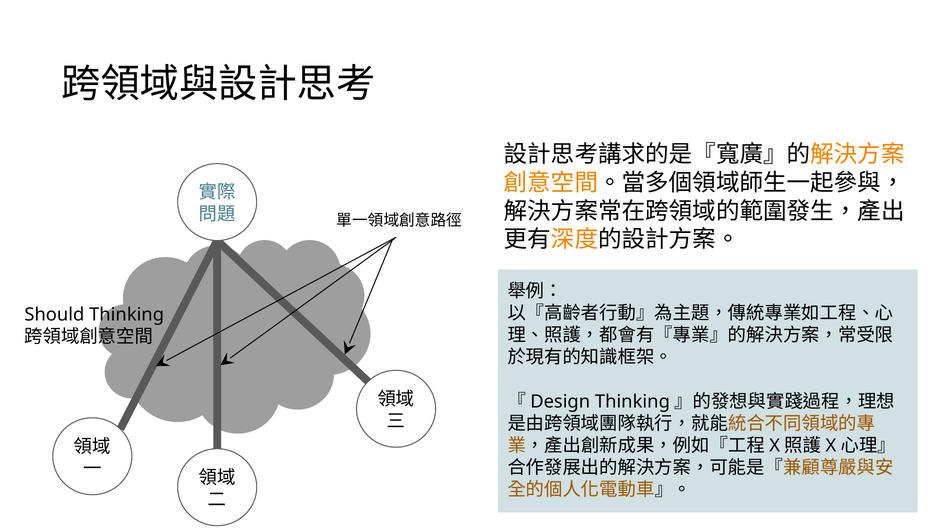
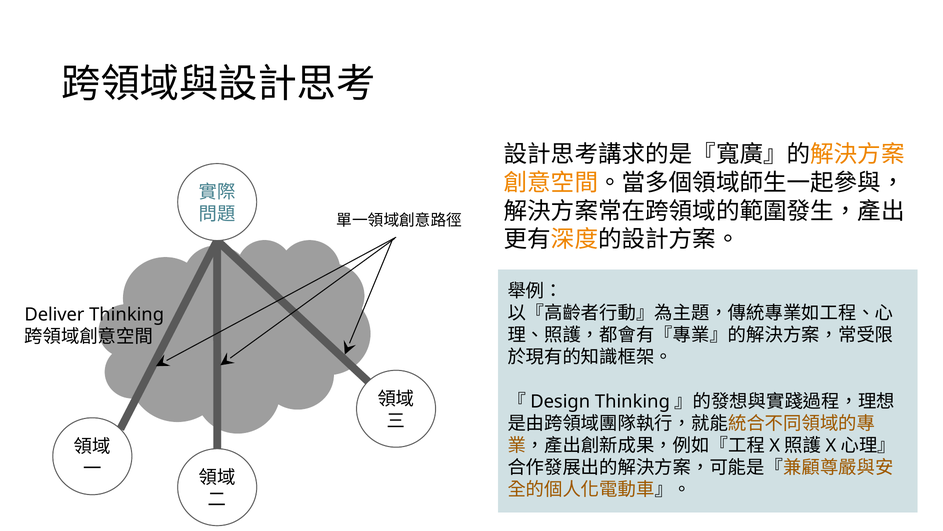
Should: Should -> Deliver
